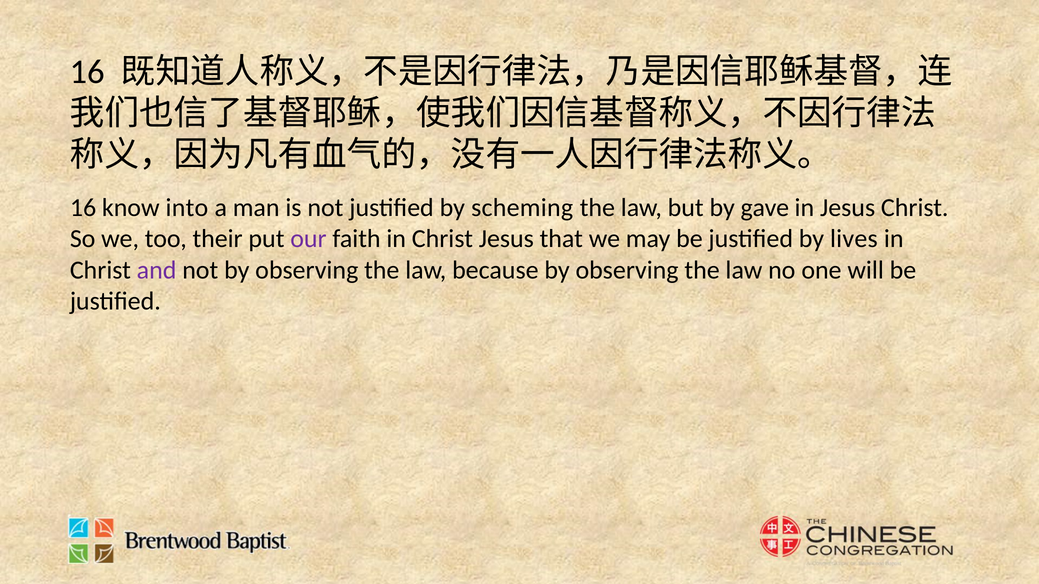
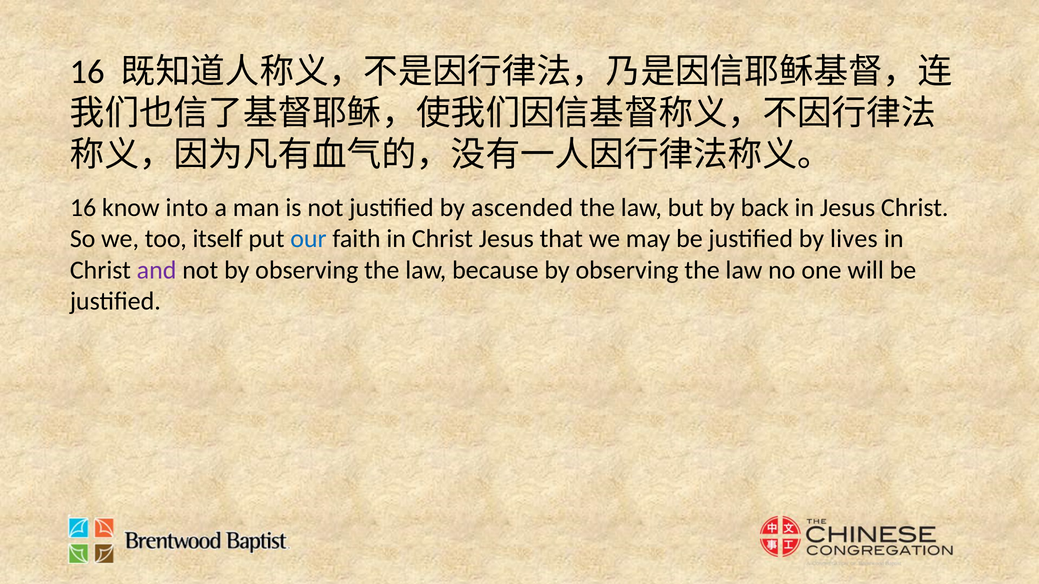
scheming: scheming -> ascended
gave: gave -> back
their: their -> itself
our colour: purple -> blue
